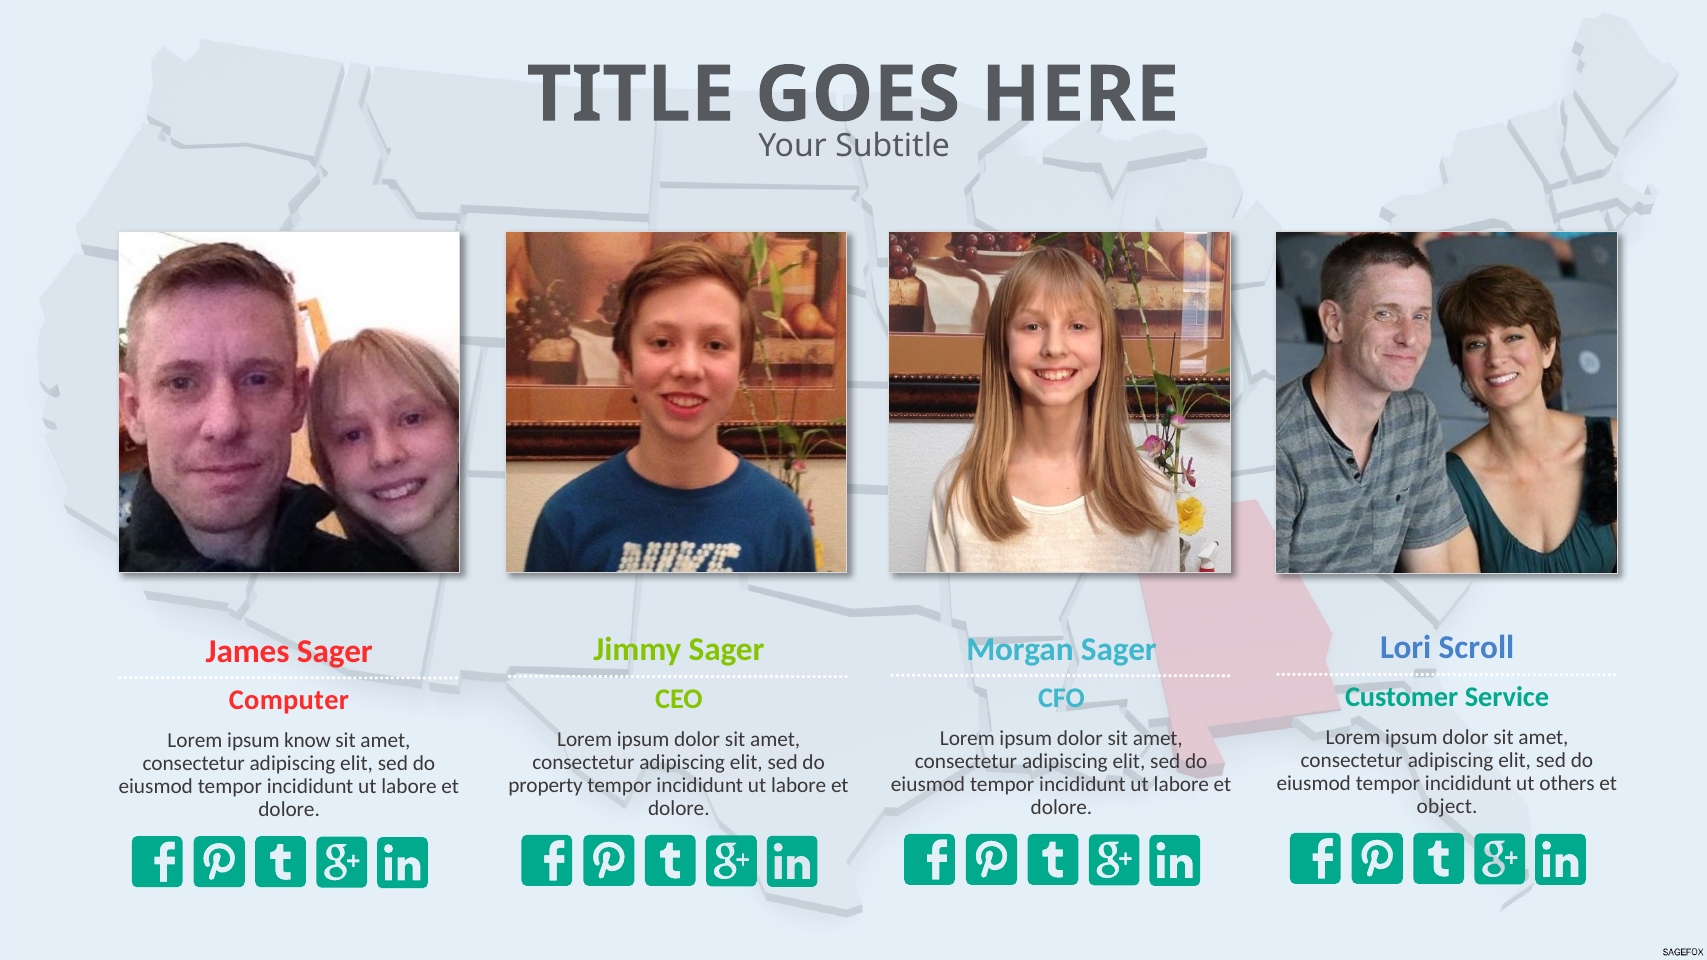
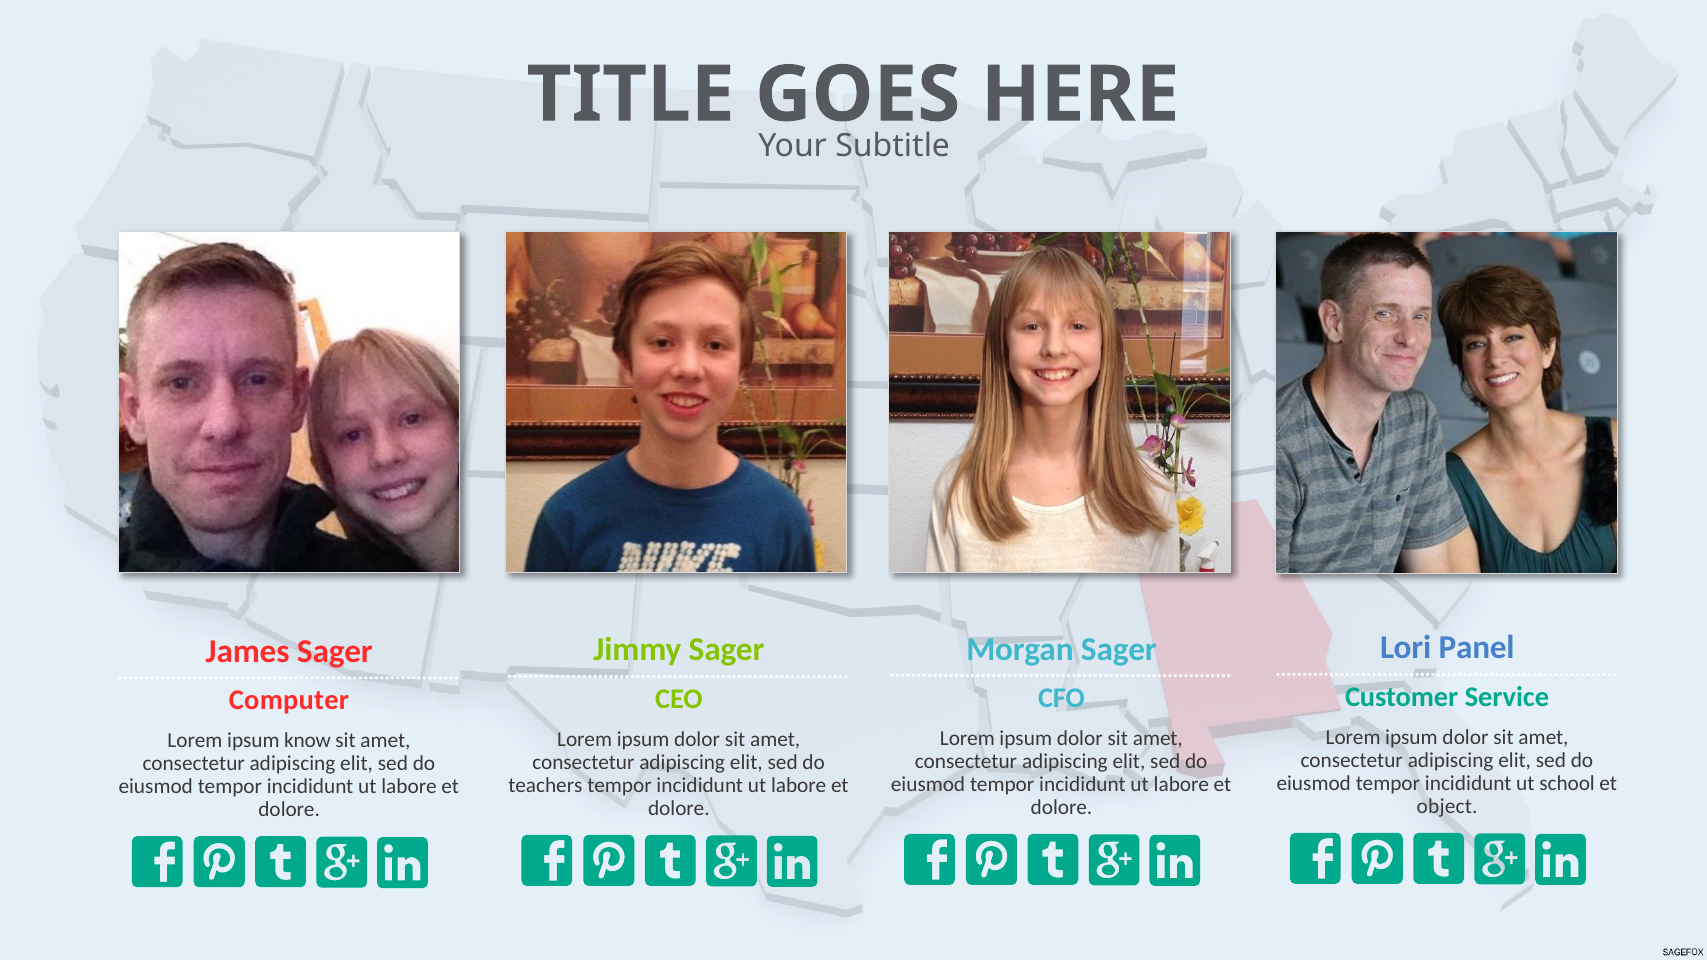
Scroll: Scroll -> Panel
others: others -> school
property: property -> teachers
